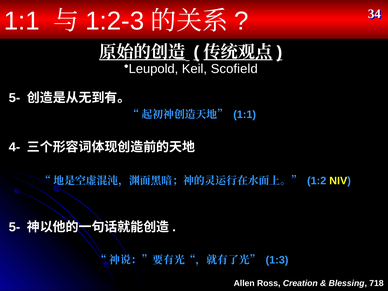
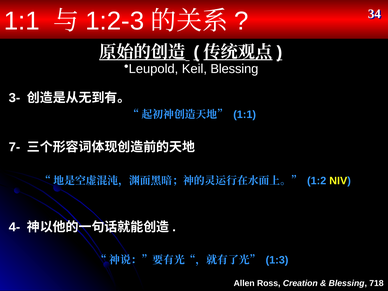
Keil Scofield: Scofield -> Blessing
5- at (14, 98): 5- -> 3-
4-: 4- -> 7-
5- at (14, 227): 5- -> 4-
